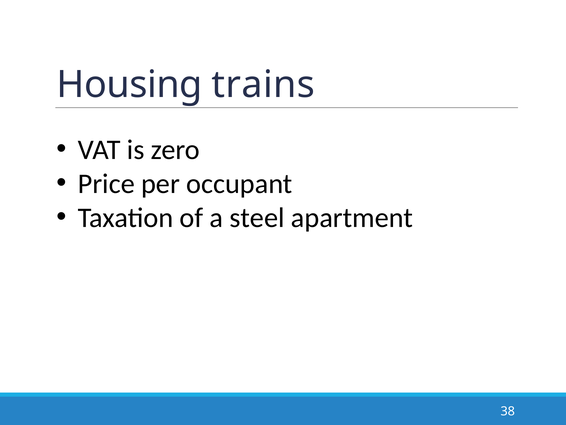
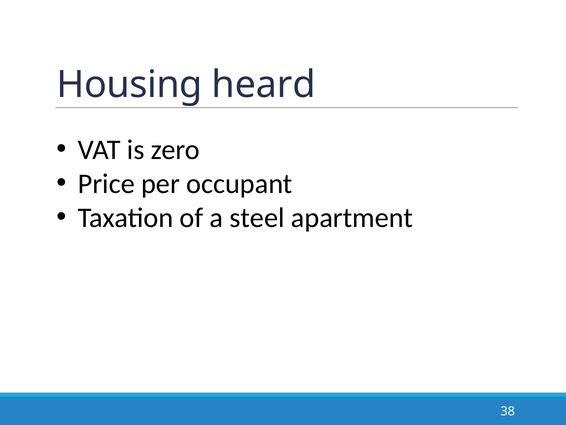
trains: trains -> heard
